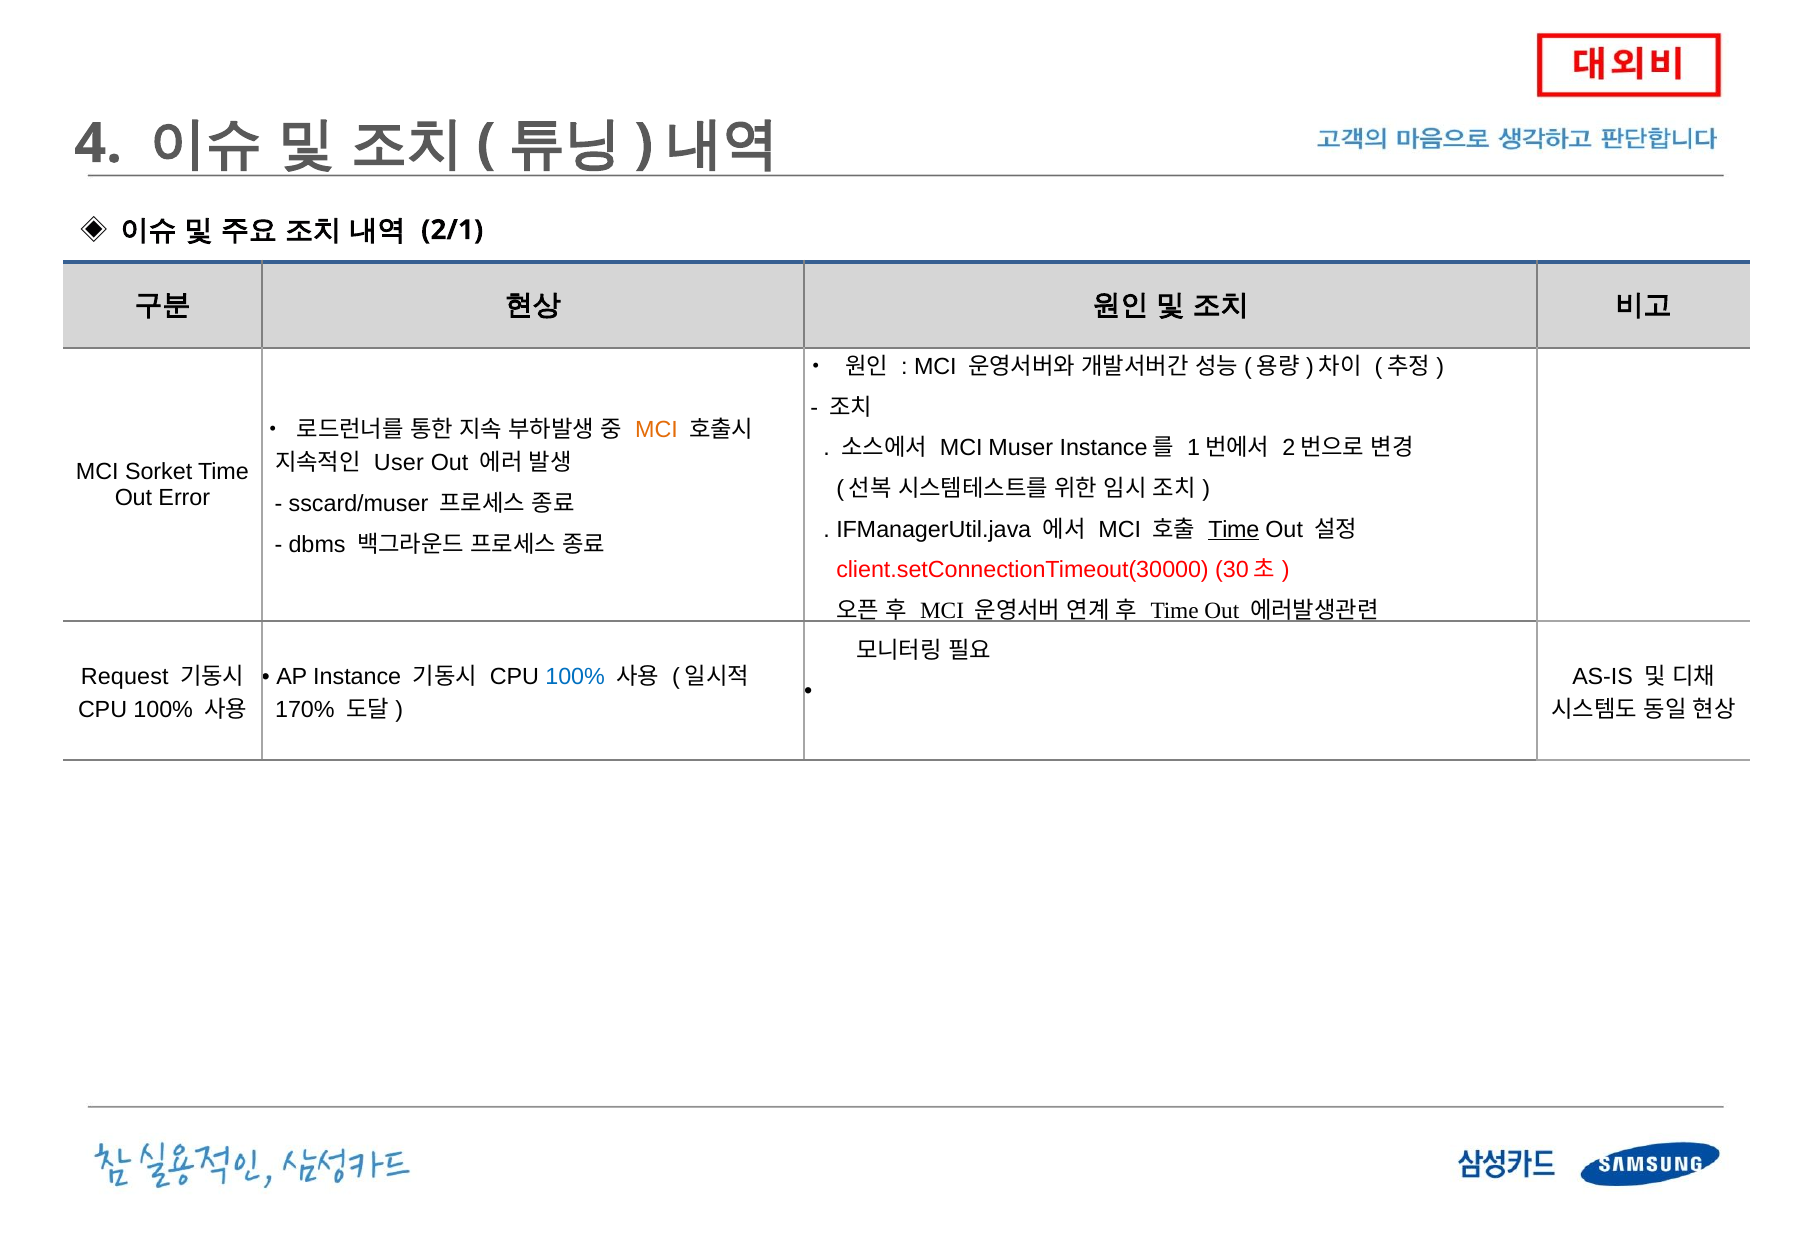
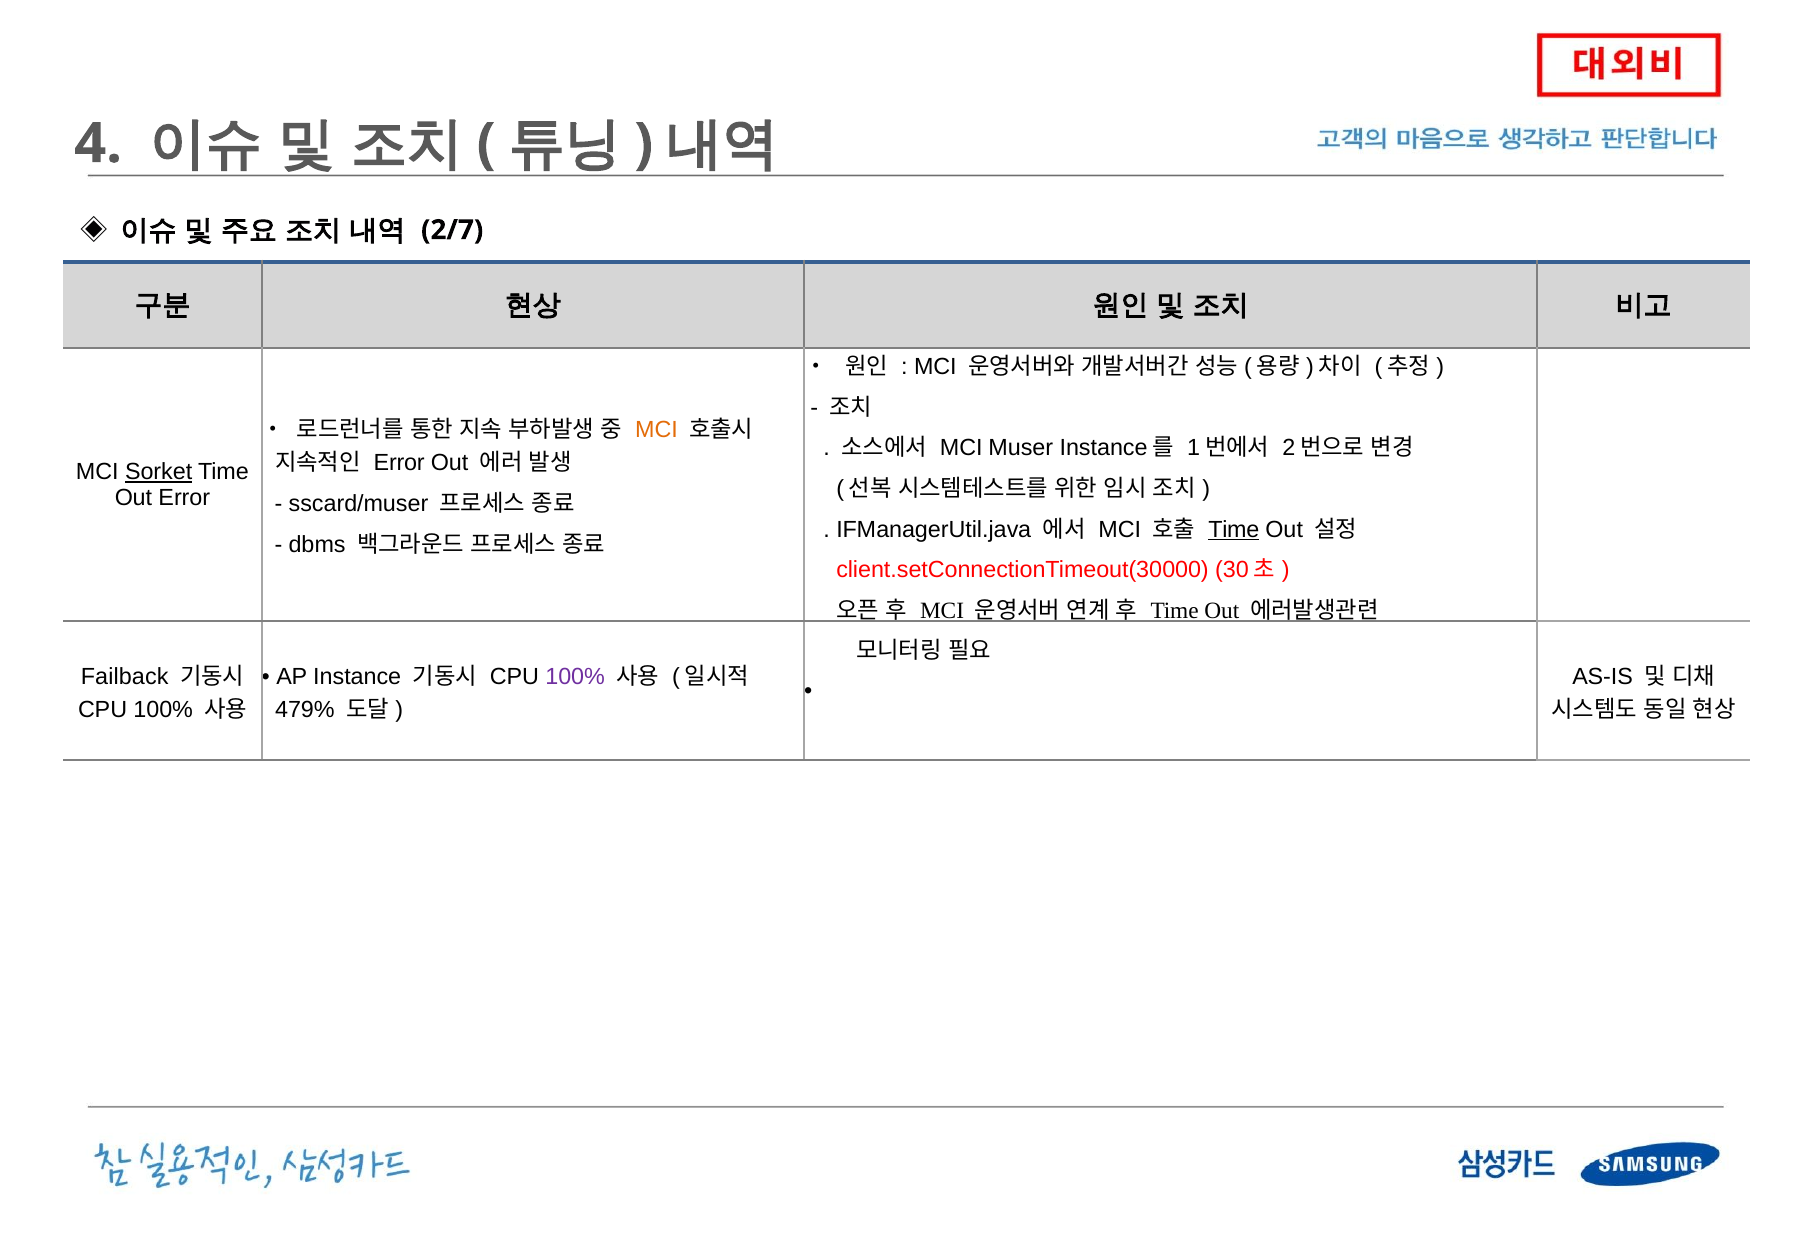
2/1: 2/1 -> 2/7
User at (399, 463): User -> Error
Sorket underline: none -> present
Request: Request -> Failback
100% at (575, 676) colour: blue -> purple
170%: 170% -> 479%
